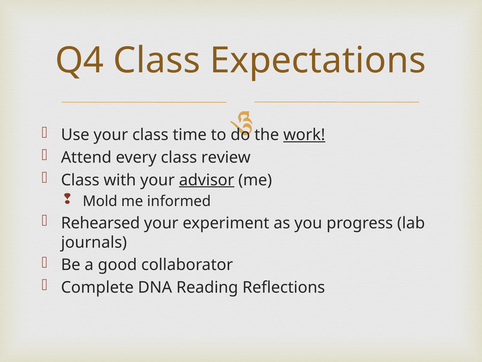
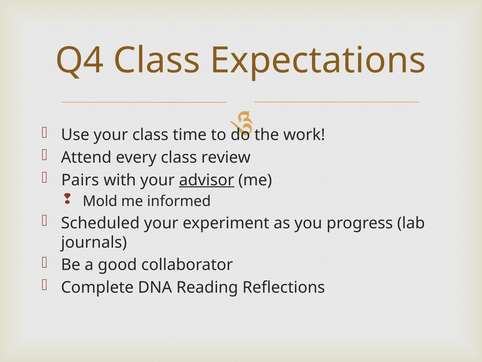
work underline: present -> none
Class at (80, 180): Class -> Pairs
Rehearsed: Rehearsed -> Scheduled
